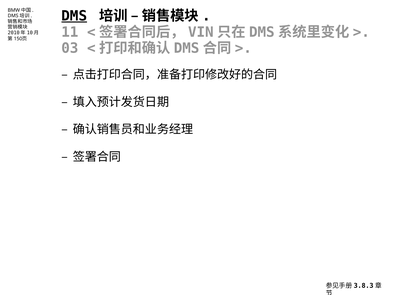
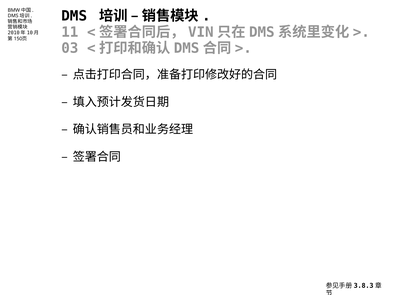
DMS underline: present -> none
